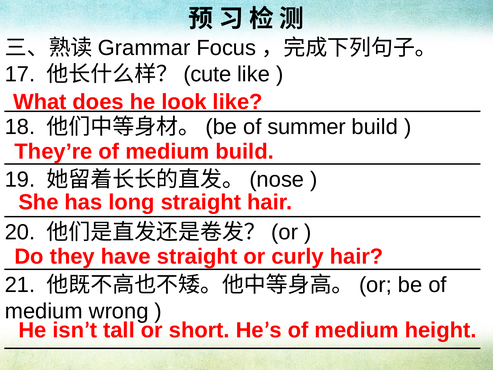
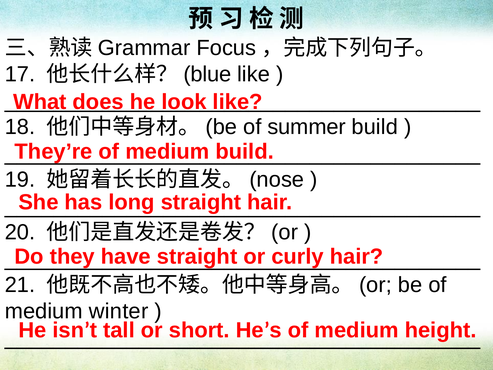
cute: cute -> blue
wrong: wrong -> winter
